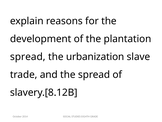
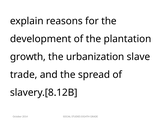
spread at (28, 57): spread -> growth
